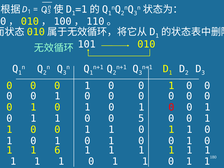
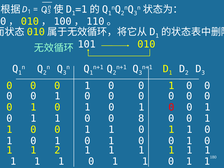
5: 5 -> 8
1 6: 6 -> 2
